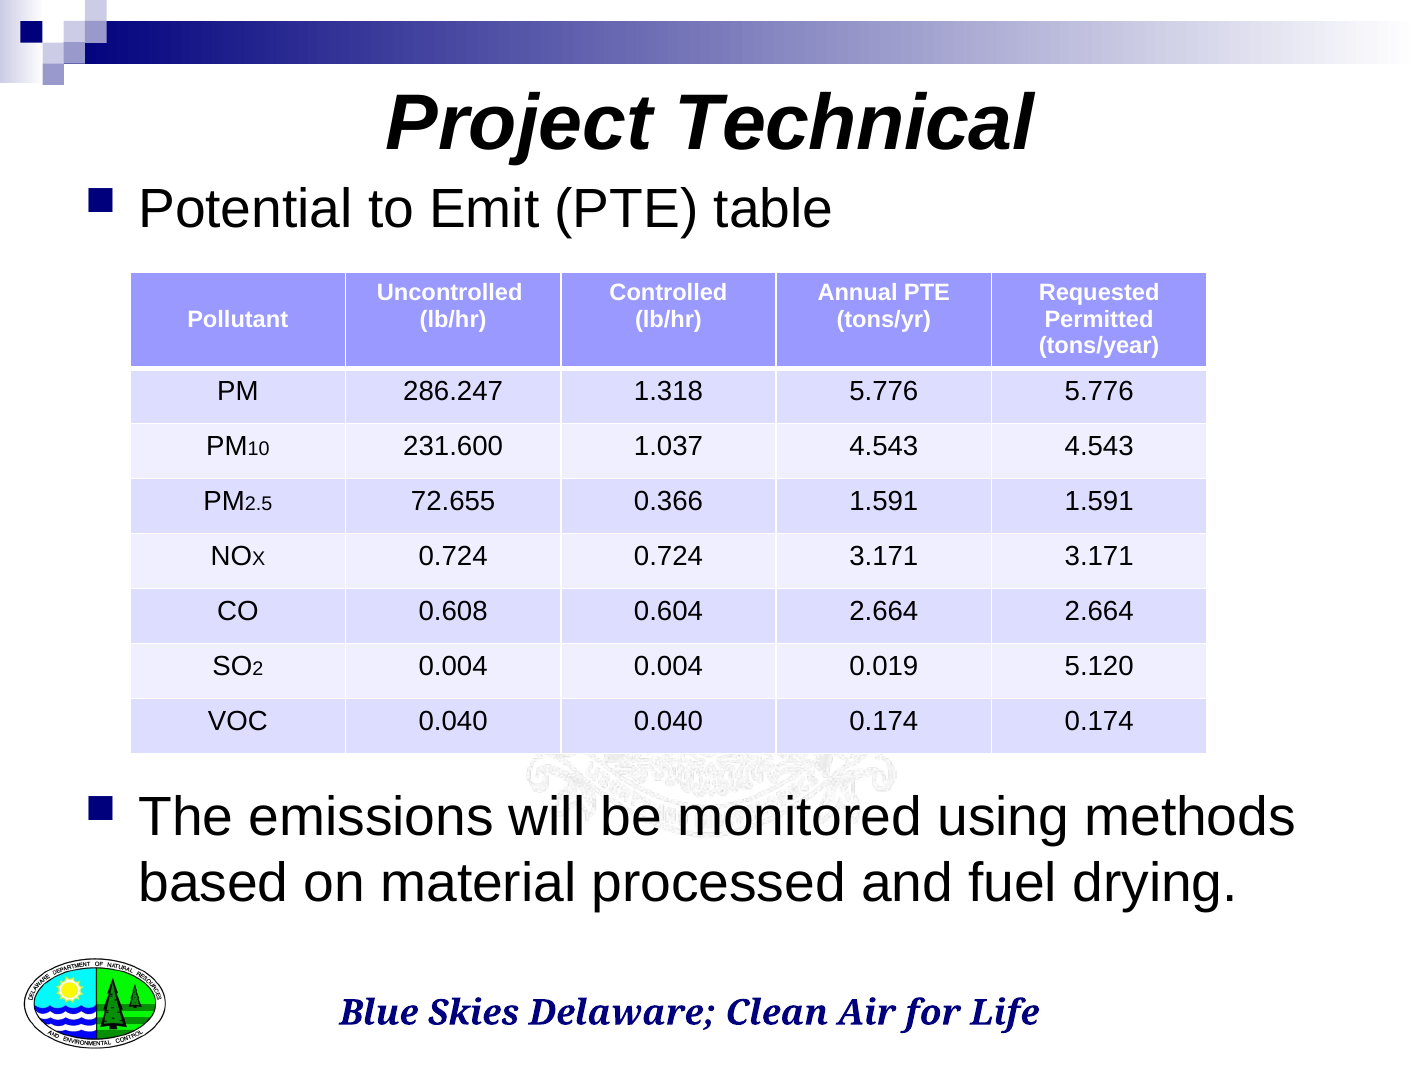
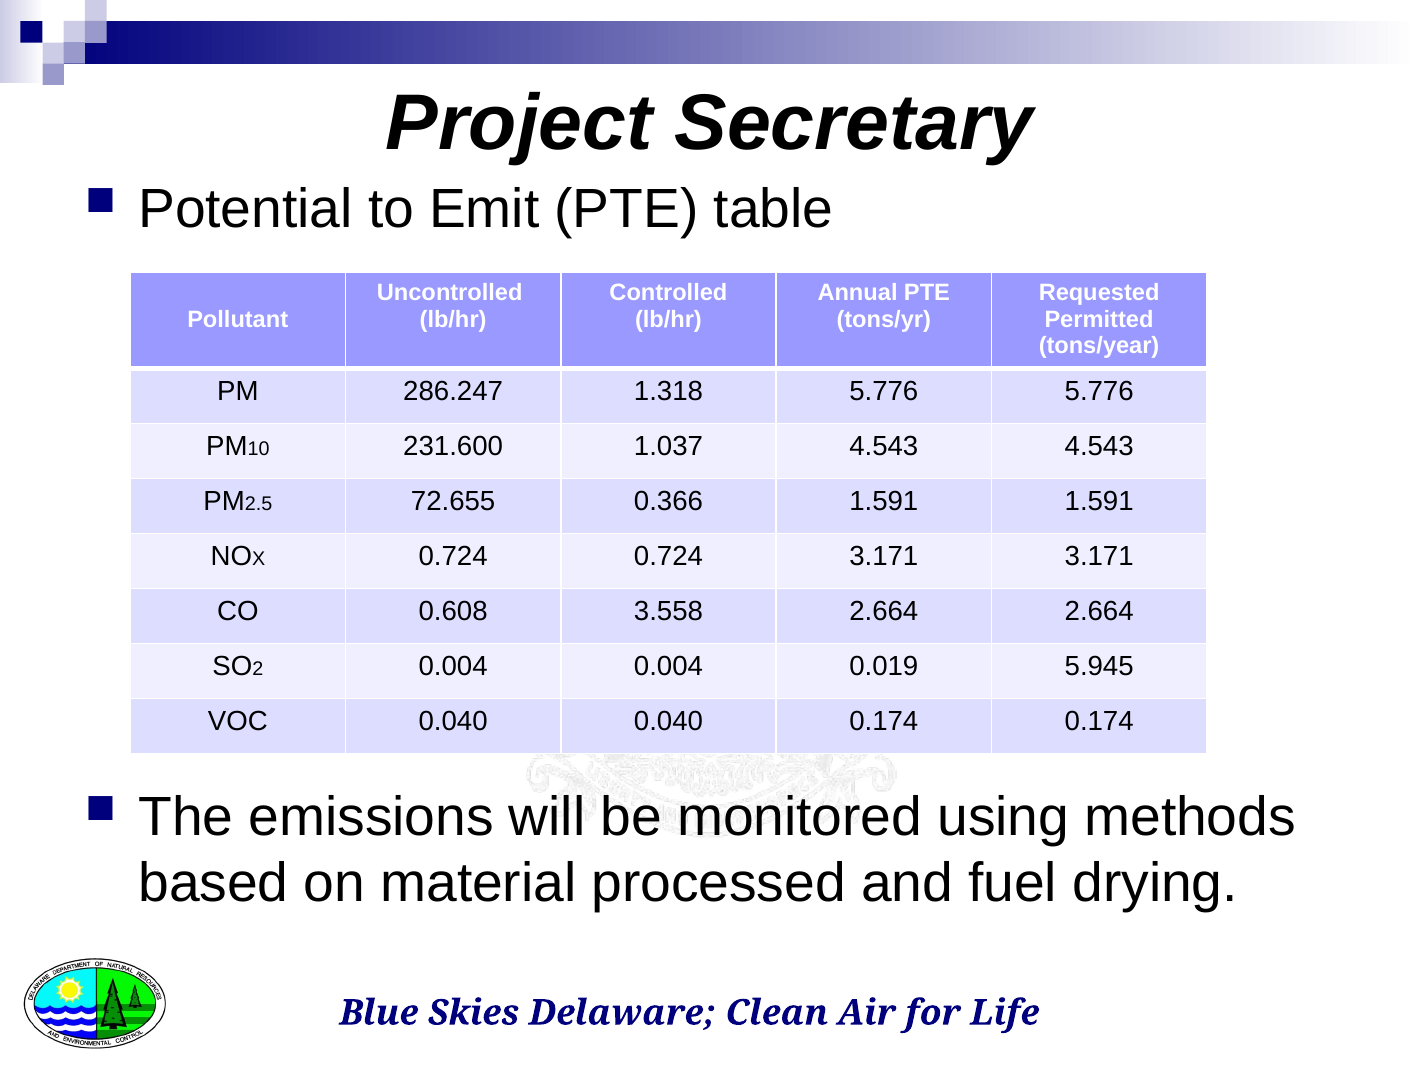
Technical: Technical -> Secretary
0.604: 0.604 -> 3.558
5.120: 5.120 -> 5.945
